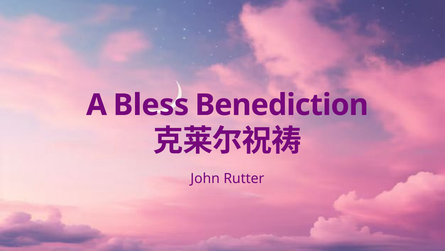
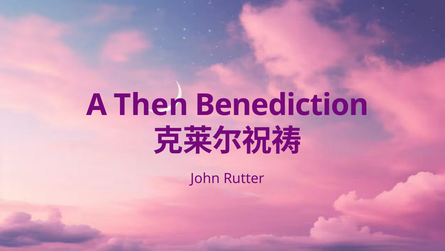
Bless: Bless -> Then
